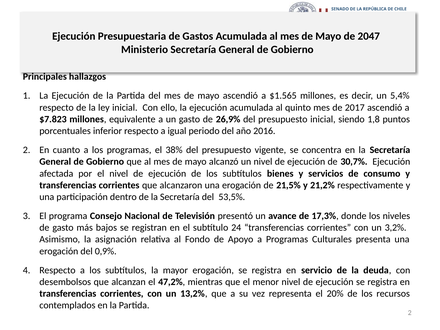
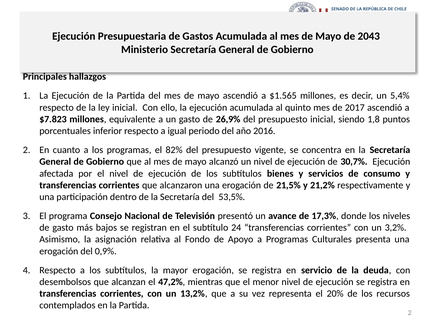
2047: 2047 -> 2043
38%: 38% -> 82%
